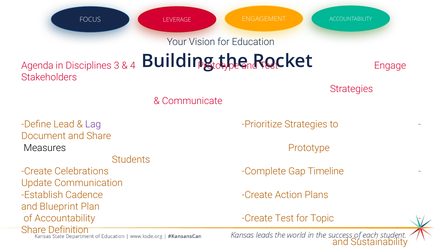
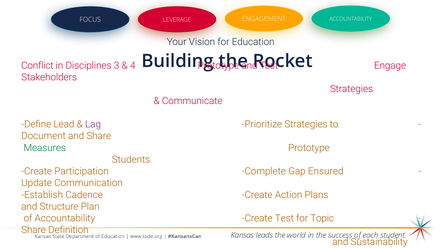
Agenda: Agenda -> Conflict
Measures colour: black -> green
Celebrations: Celebrations -> Participation
Timeline: Timeline -> Ensured
Blueprint: Blueprint -> Structure
